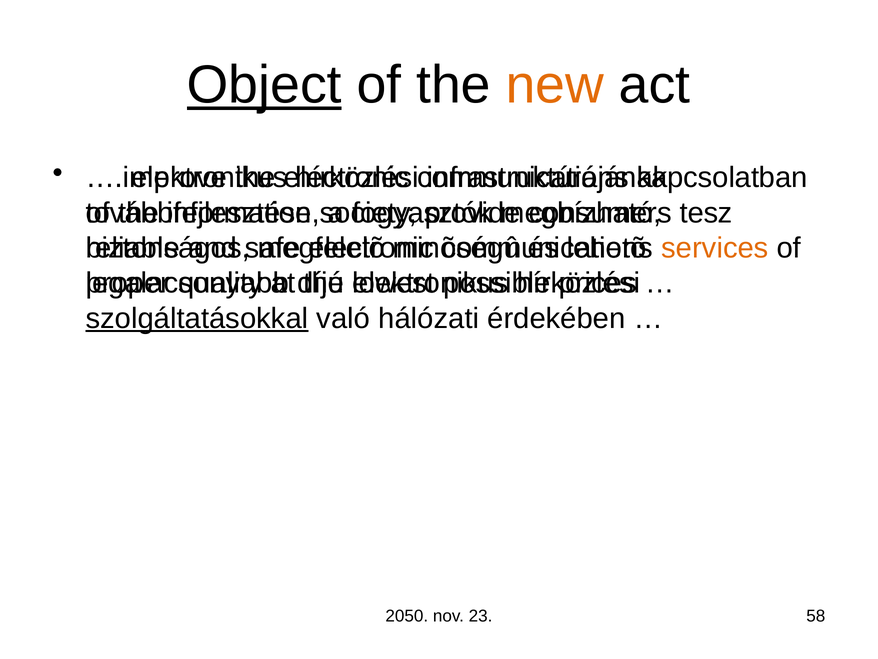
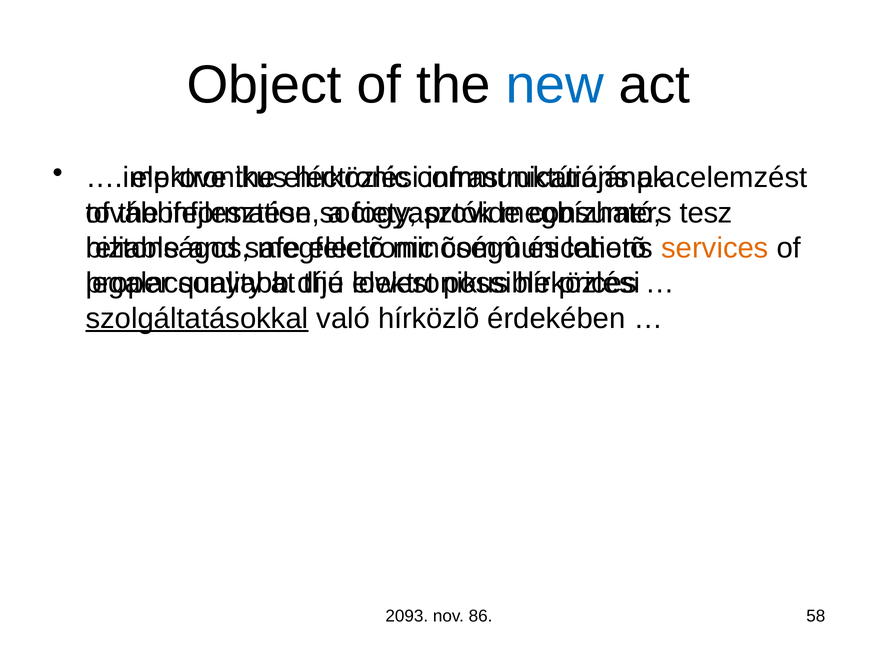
Object underline: present -> none
new colour: orange -> blue
kapcsolatban: kapcsolatban -> piacelemzést
hálózati: hálózati -> hírközlõ
2050: 2050 -> 2093
23: 23 -> 86
